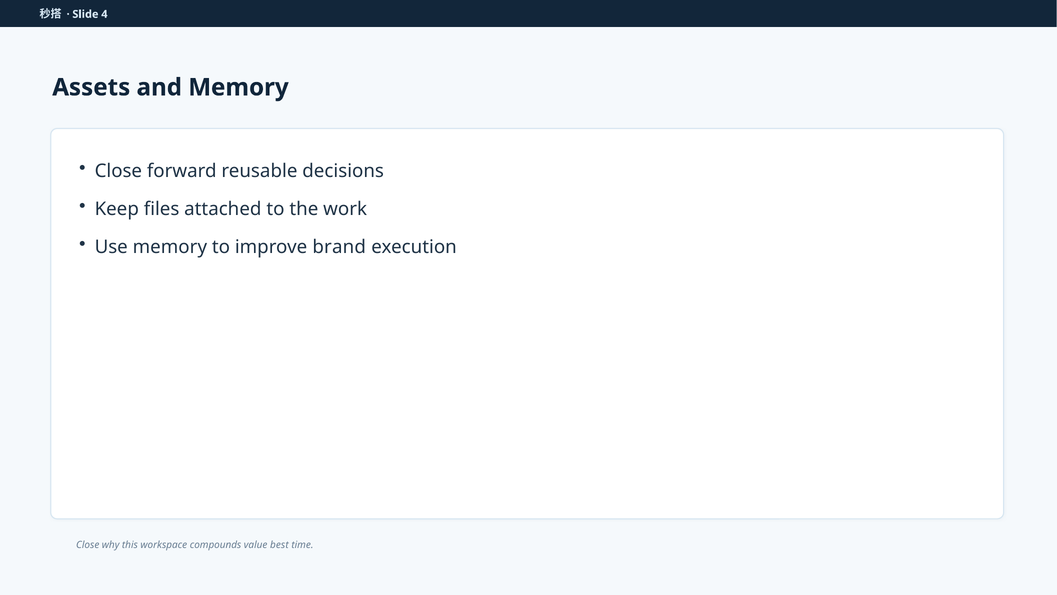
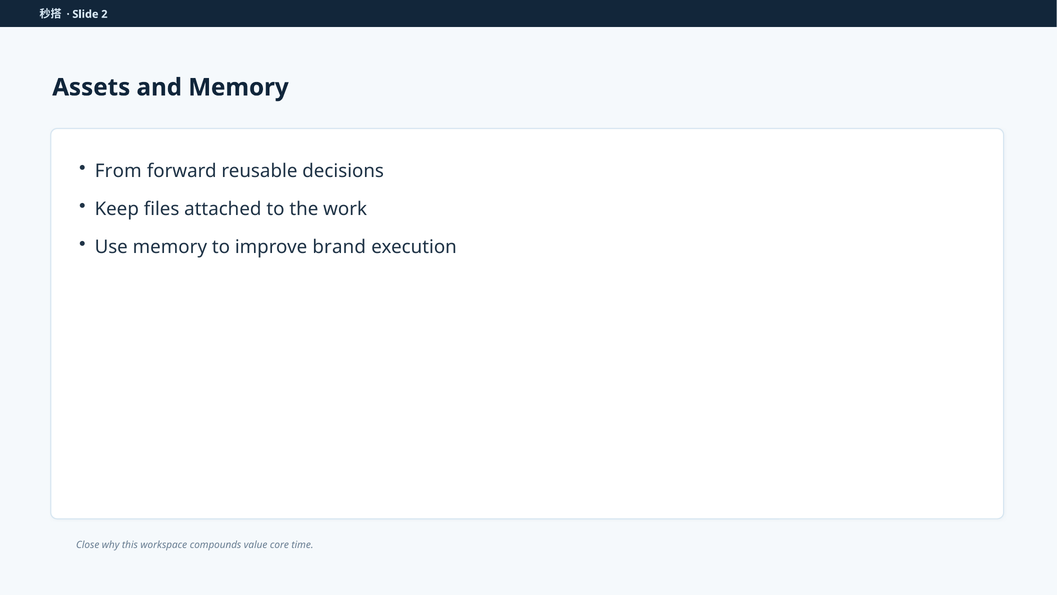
4: 4 -> 2
Close at (118, 171): Close -> From
best: best -> core
